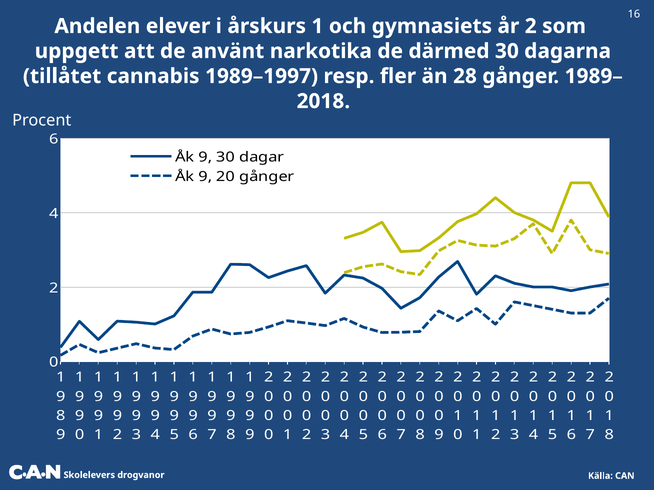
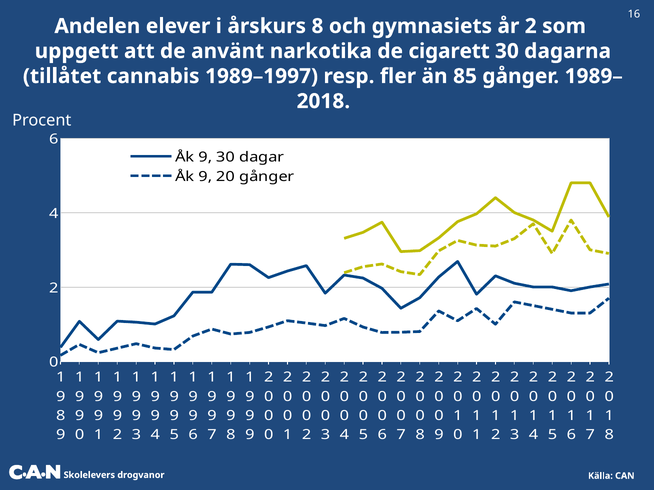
årskurs 1: 1 -> 8
därmed: därmed -> cigarett
28: 28 -> 85
